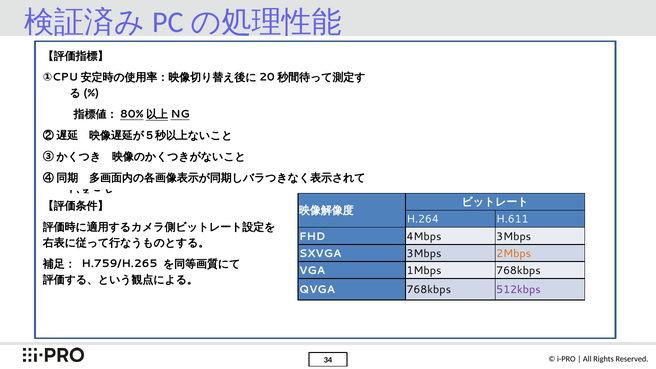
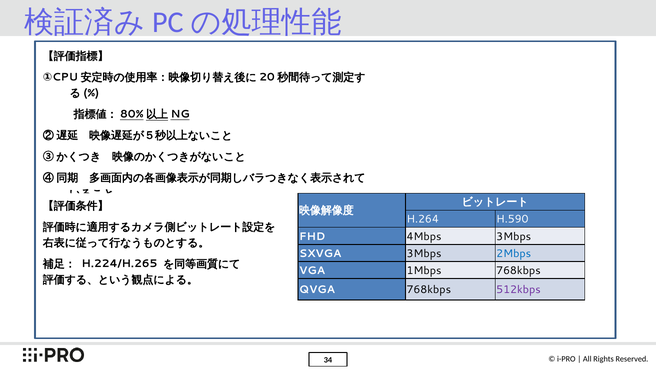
H.611: H.611 -> H.590
2Mbps colour: orange -> blue
H.759/H.265: H.759/H.265 -> H.224/H.265
